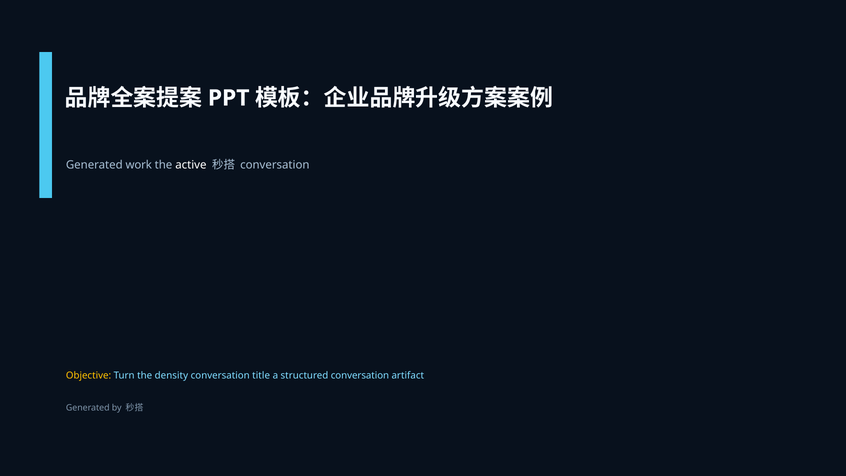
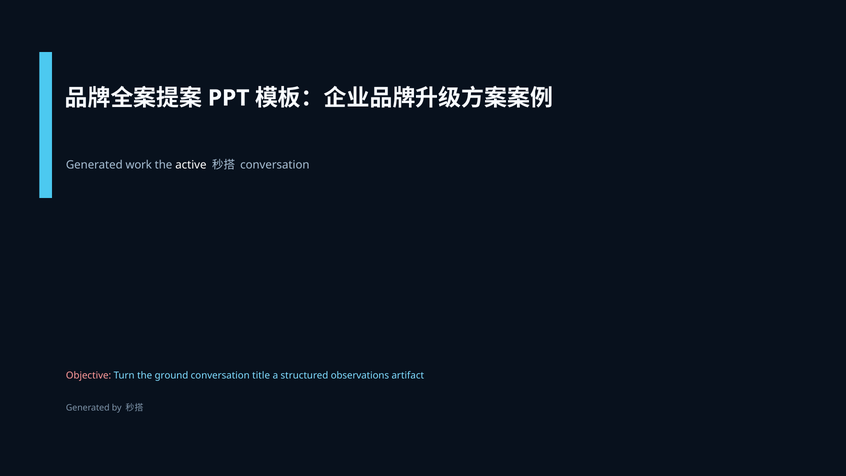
Objective colour: yellow -> pink
density: density -> ground
structured conversation: conversation -> observations
